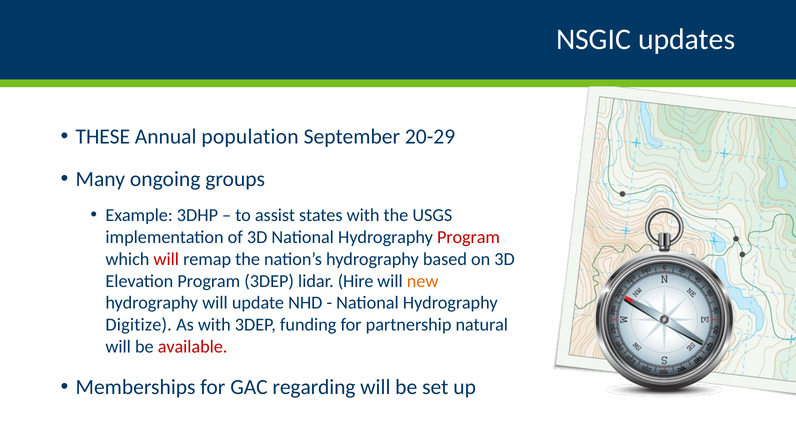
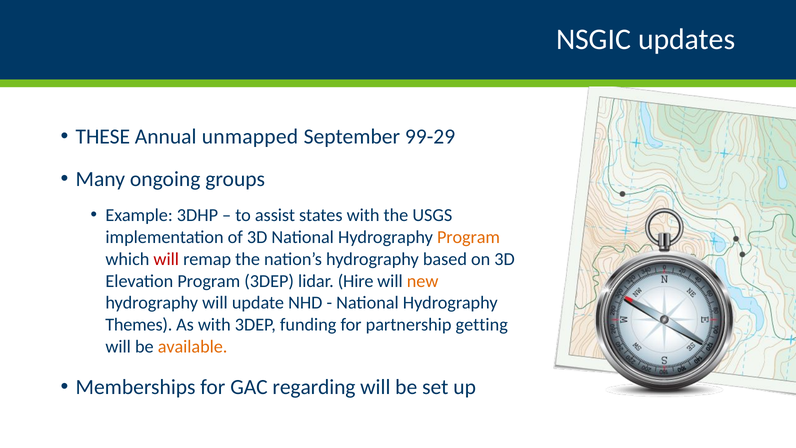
population: population -> unmapped
20-29: 20-29 -> 99-29
Program at (469, 237) colour: red -> orange
Digitize: Digitize -> Themes
natural: natural -> getting
available colour: red -> orange
